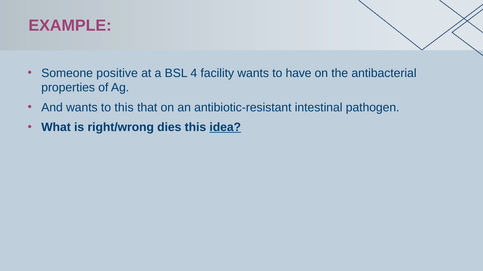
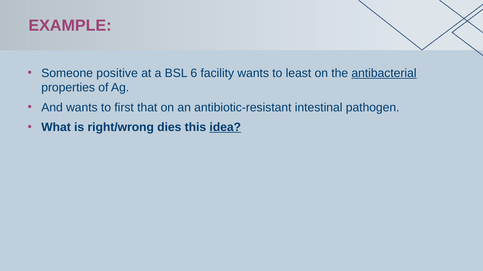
4: 4 -> 6
have: have -> least
antibacterial underline: none -> present
to this: this -> first
